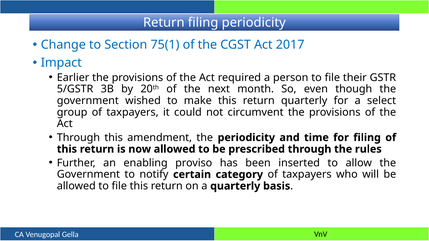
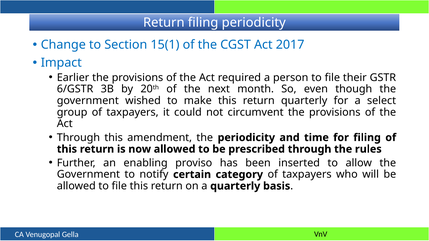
75(1: 75(1 -> 15(1
5/GSTR: 5/GSTR -> 6/GSTR
